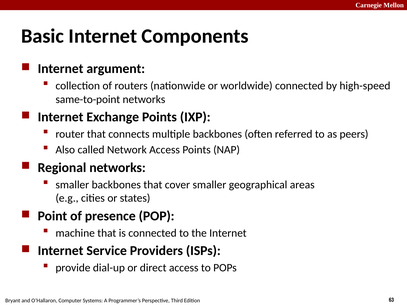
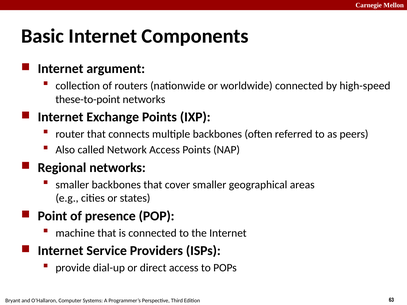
same-to-point: same-to-point -> these-to-point
